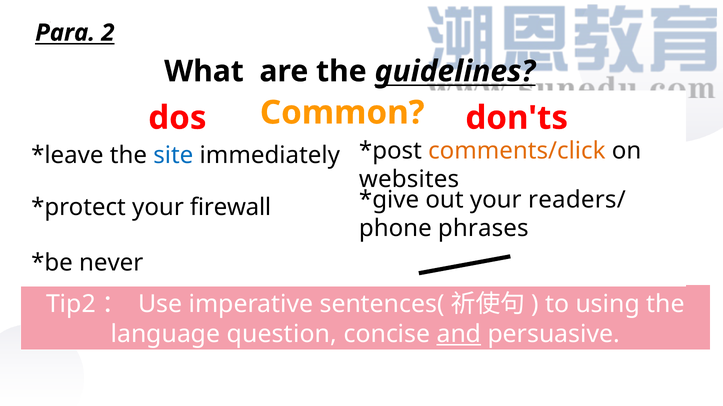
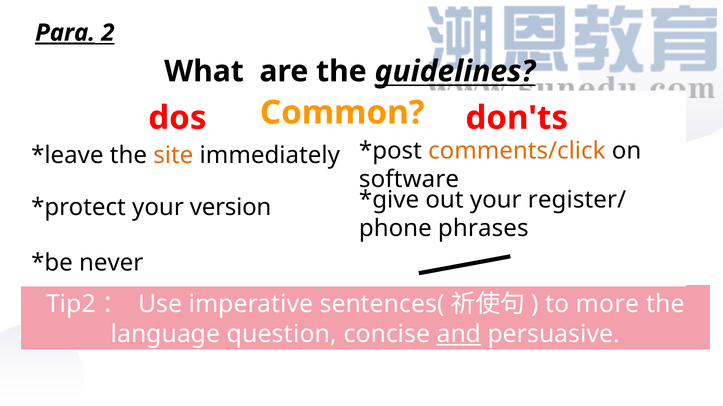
Para underline: none -> present
site colour: blue -> orange
websites: websites -> software
readers/: readers/ -> register/
firewall: firewall -> version
using: using -> more
